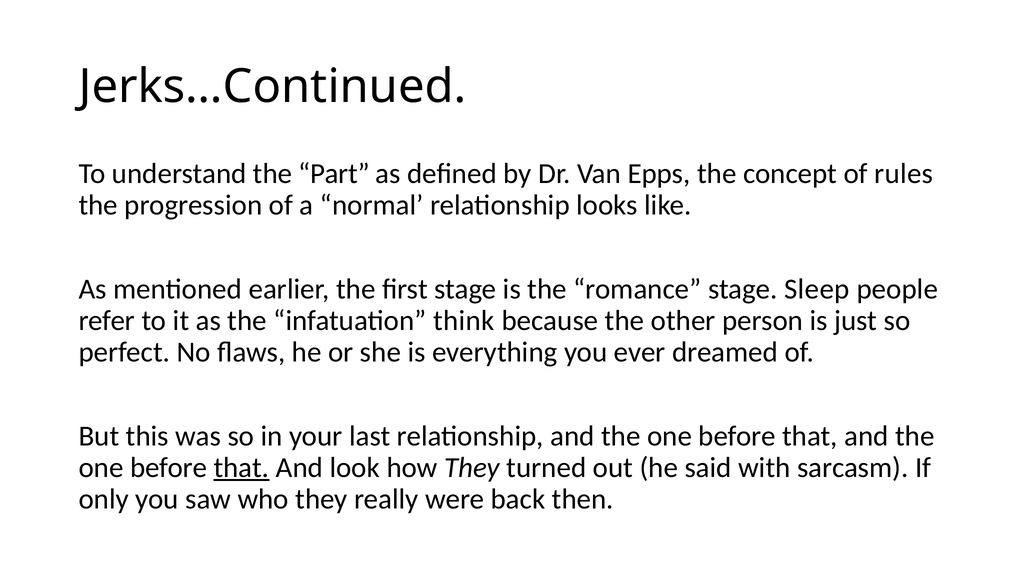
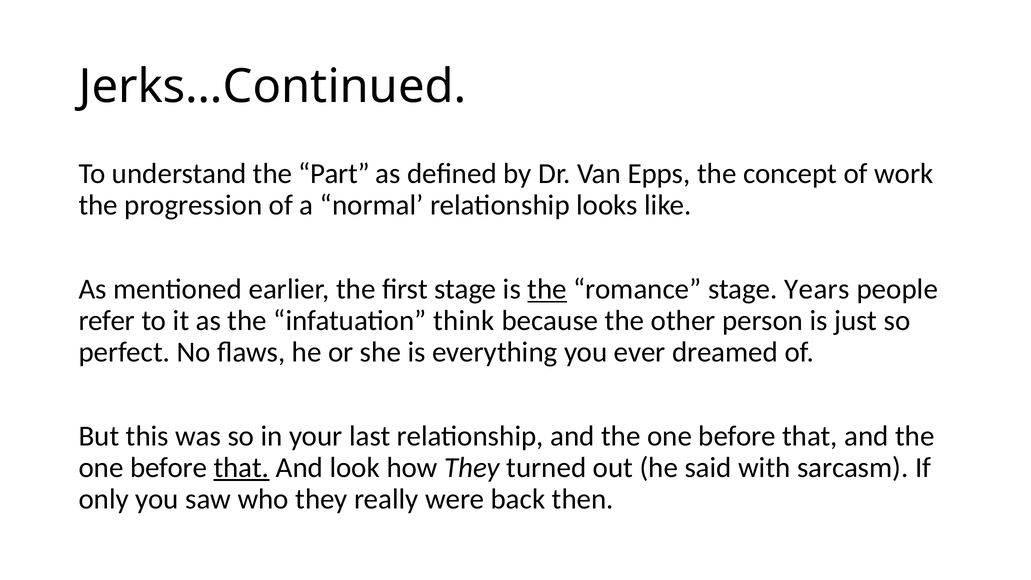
rules: rules -> work
the at (547, 289) underline: none -> present
Sleep: Sleep -> Years
